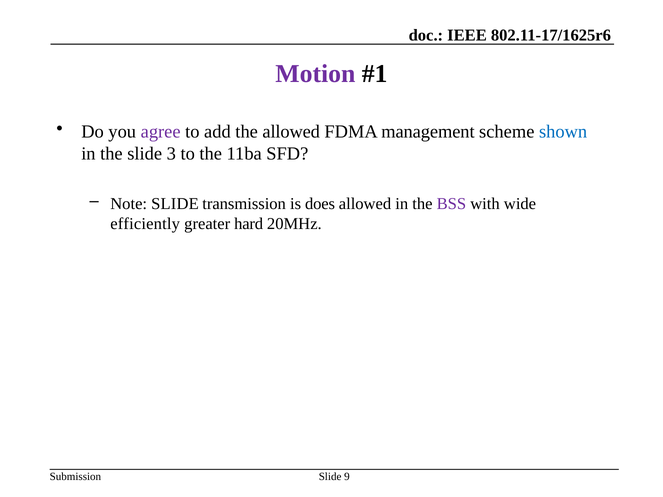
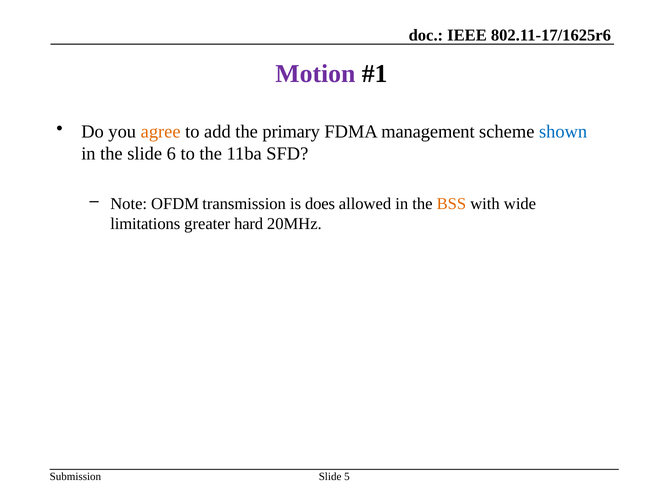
agree colour: purple -> orange
the allowed: allowed -> primary
3: 3 -> 6
Note SLIDE: SLIDE -> OFDM
BSS colour: purple -> orange
efficiently: efficiently -> limitations
9: 9 -> 5
